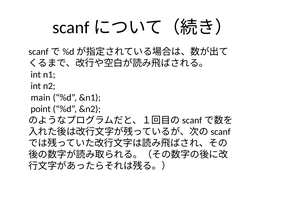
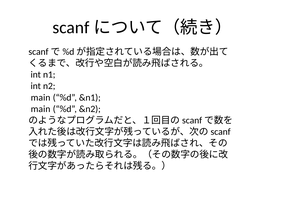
point at (41, 109): point -> main
